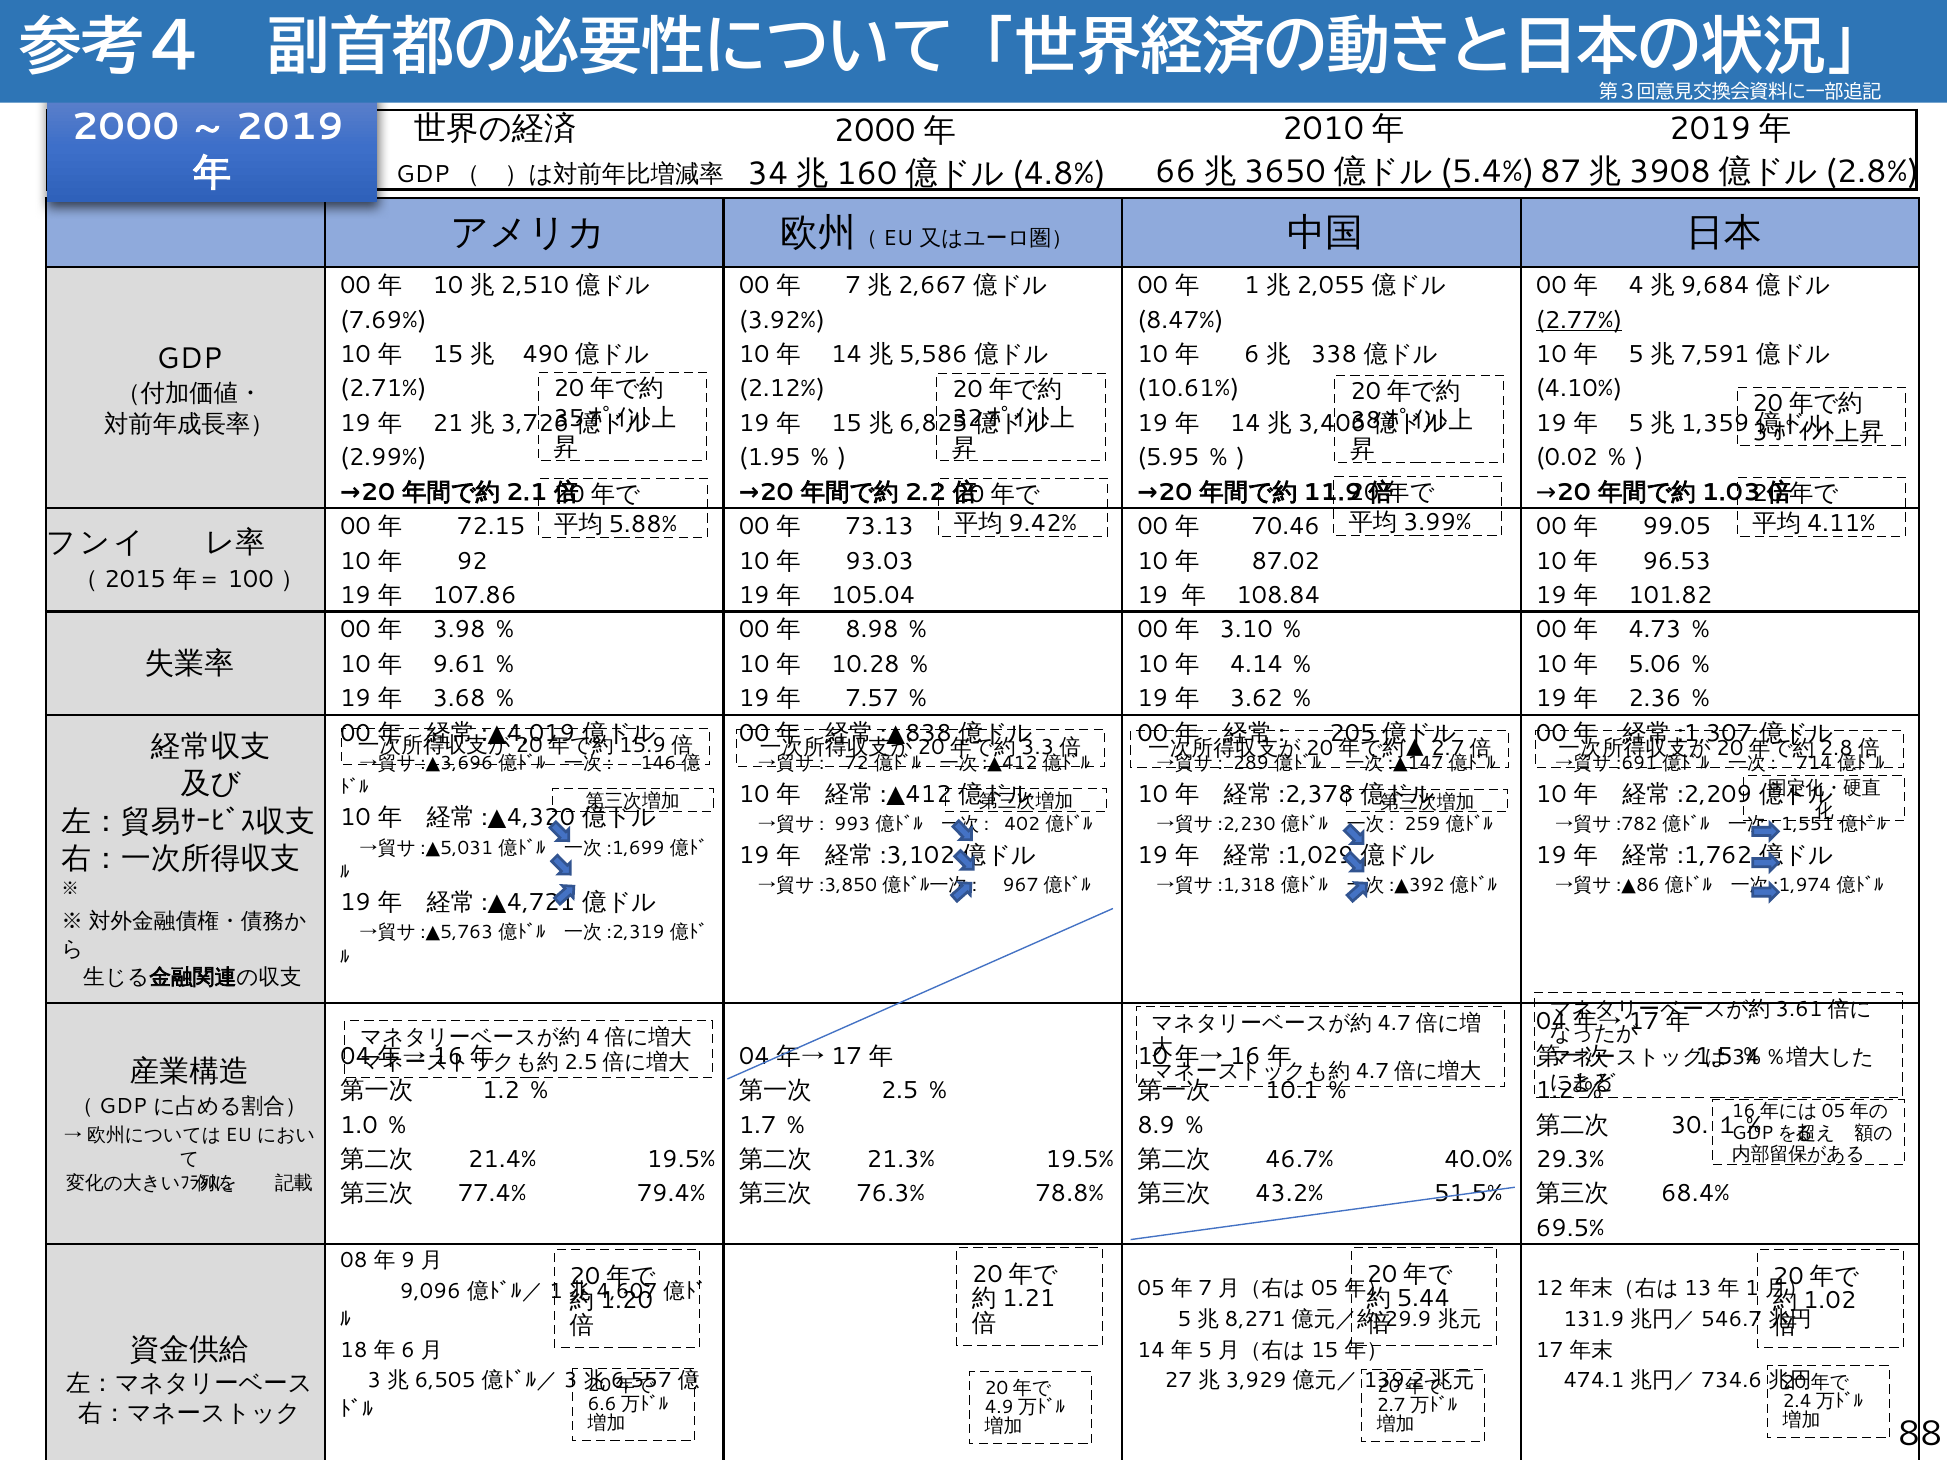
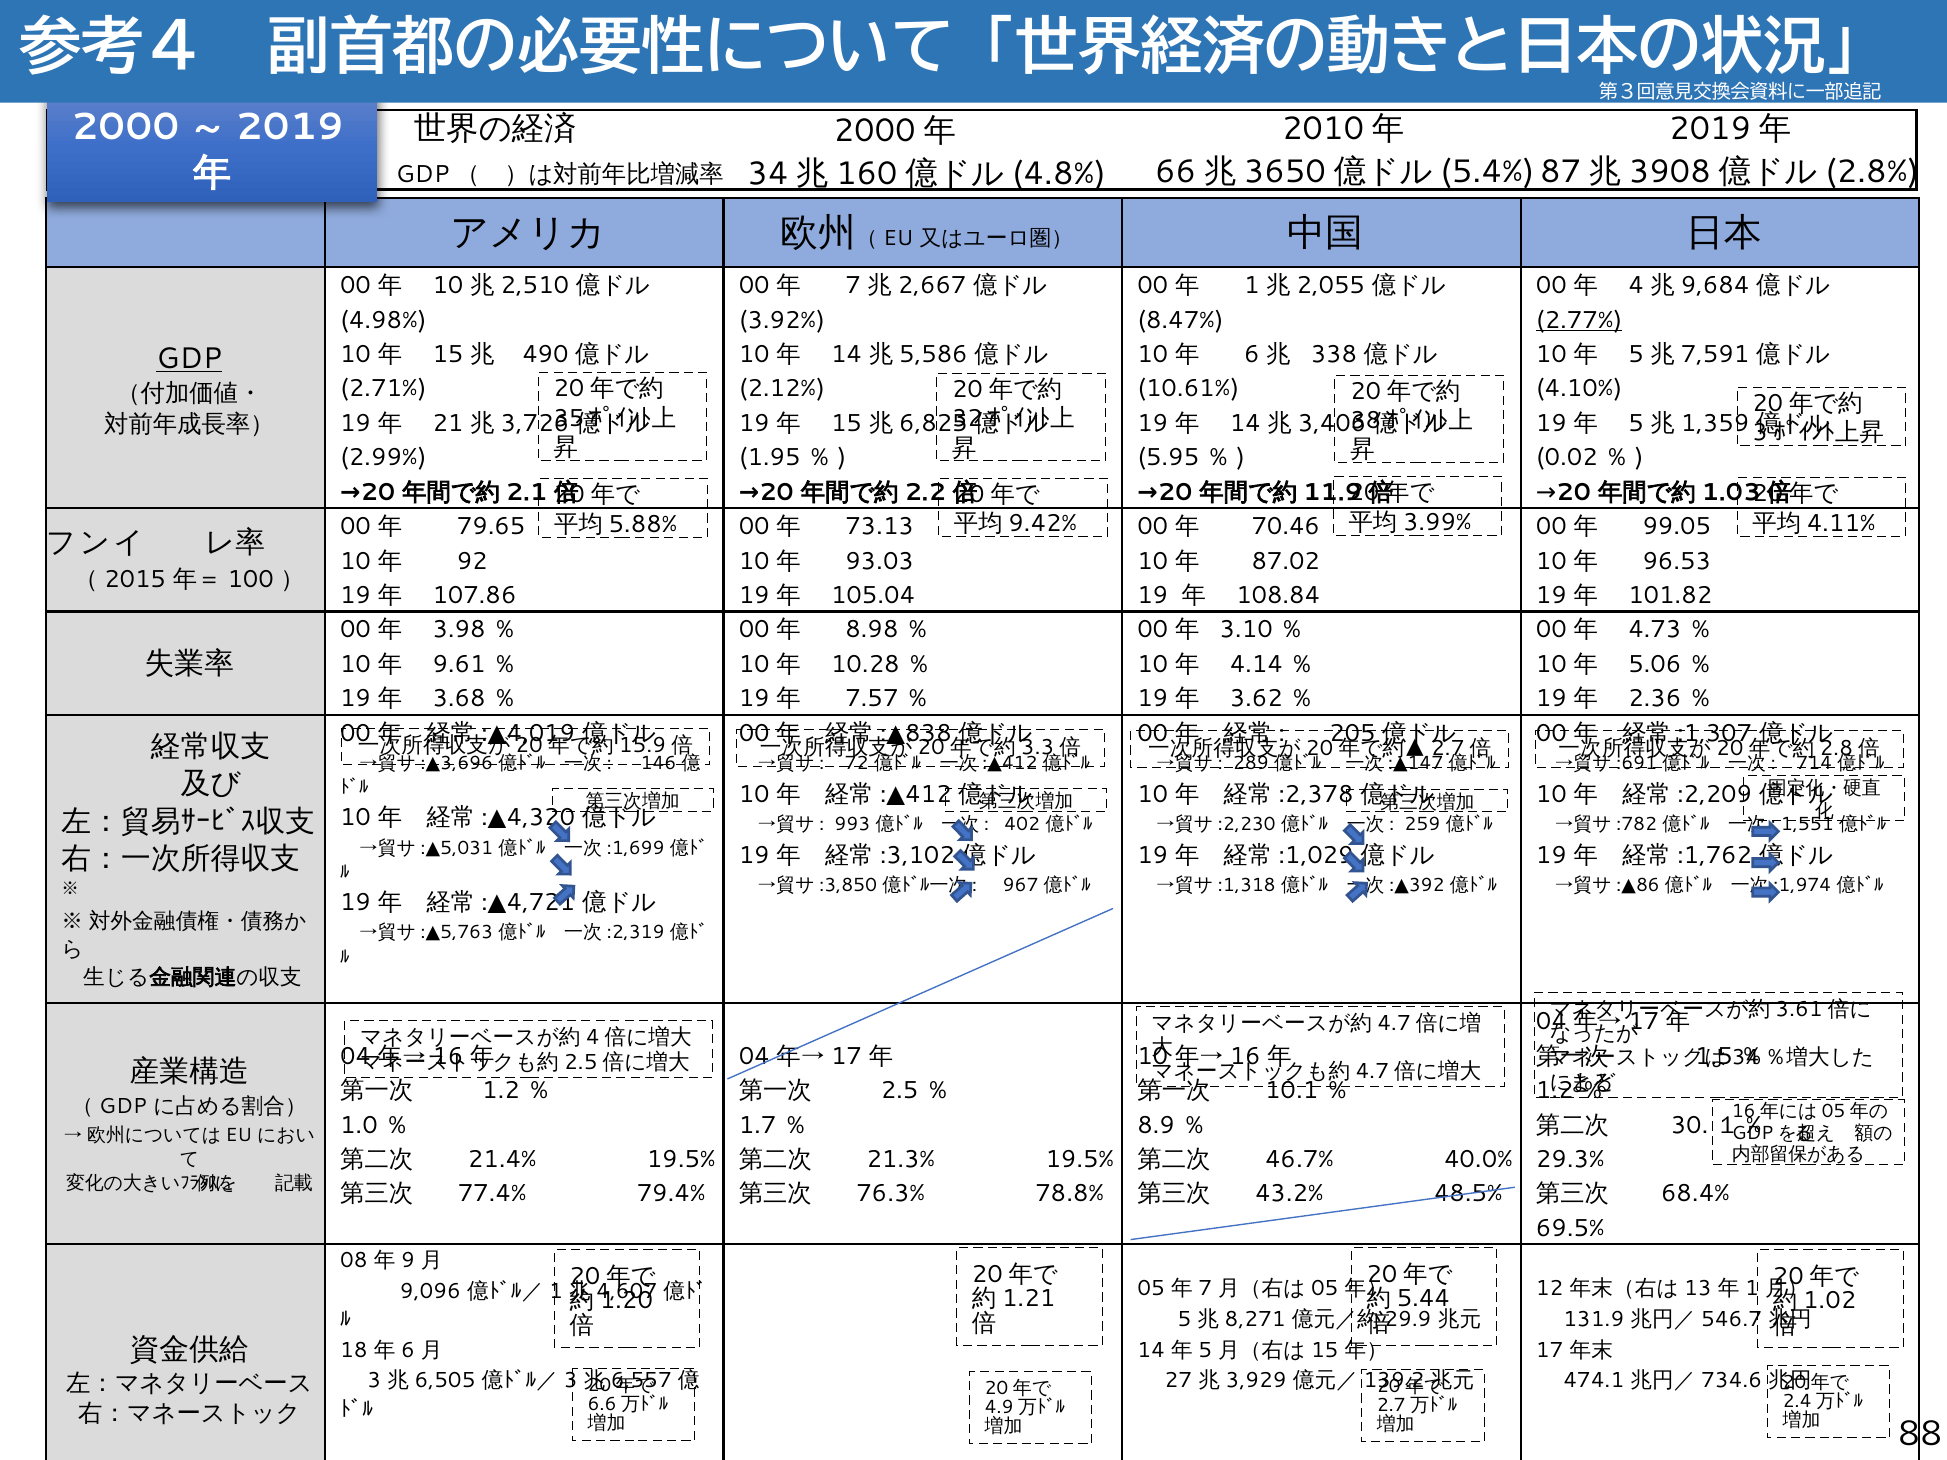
7.69%: 7.69% -> 4.98%
GDP at (189, 359) underline: none -> present
72.15: 72.15 -> 79.65
51.5%: 51.5% -> 48.5%
